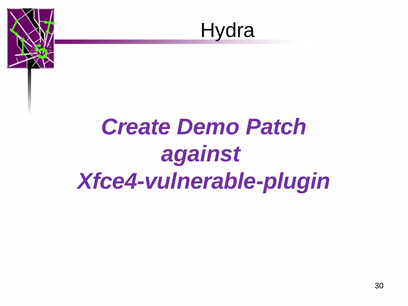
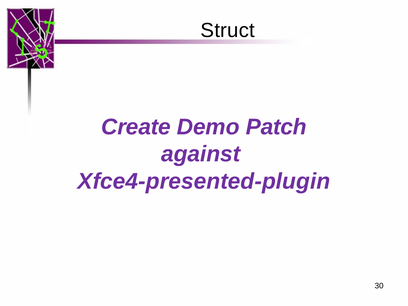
Hydra: Hydra -> Struct
Xfce4-vulnerable-plugin: Xfce4-vulnerable-plugin -> Xfce4-presented-plugin
